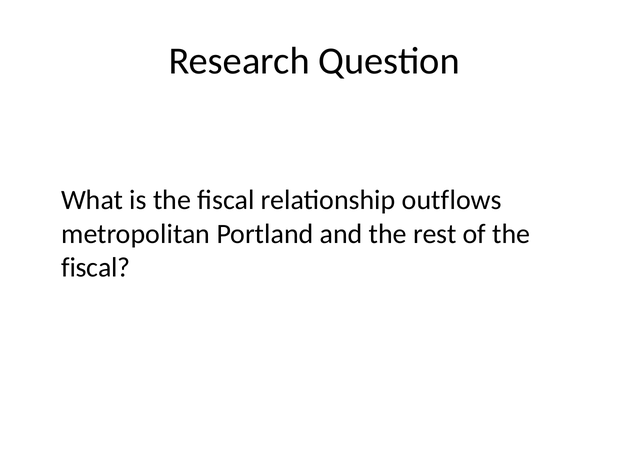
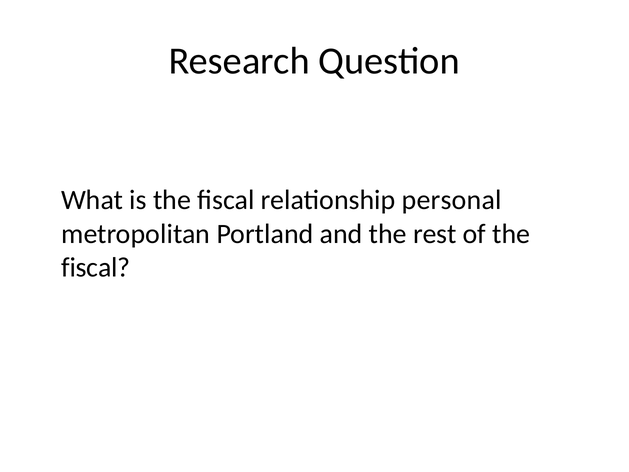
outflows: outflows -> personal
